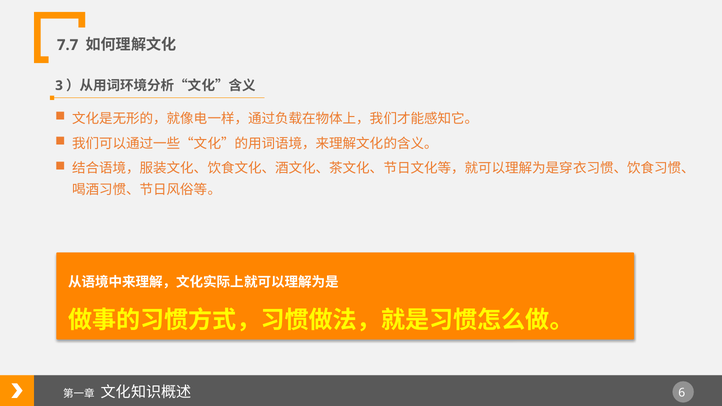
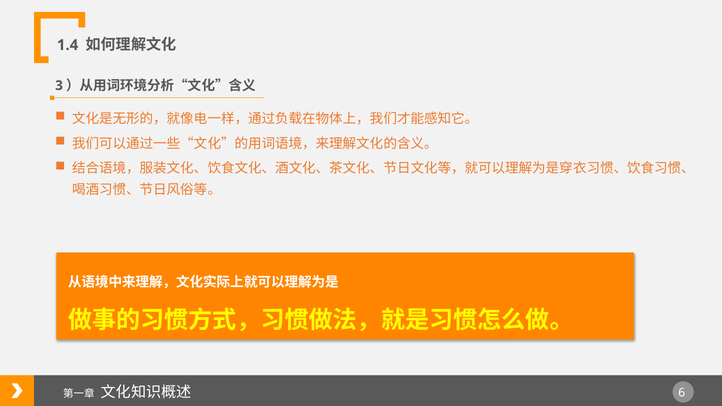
7.7: 7.7 -> 1.4
